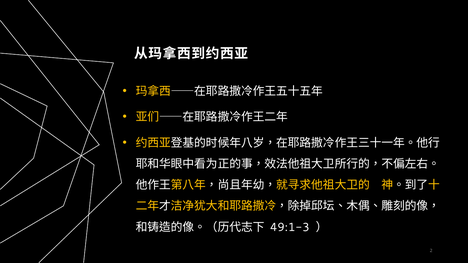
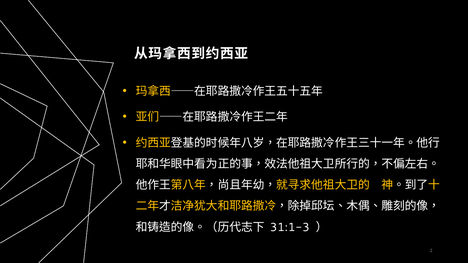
49:1-3: 49:1-3 -> 31:1-3
